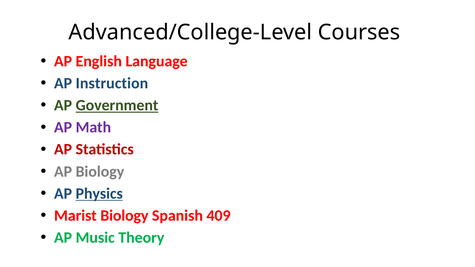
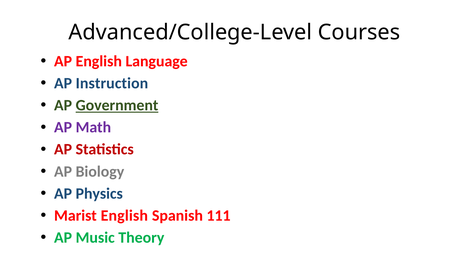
Physics underline: present -> none
Marist Biology: Biology -> English
409: 409 -> 111
